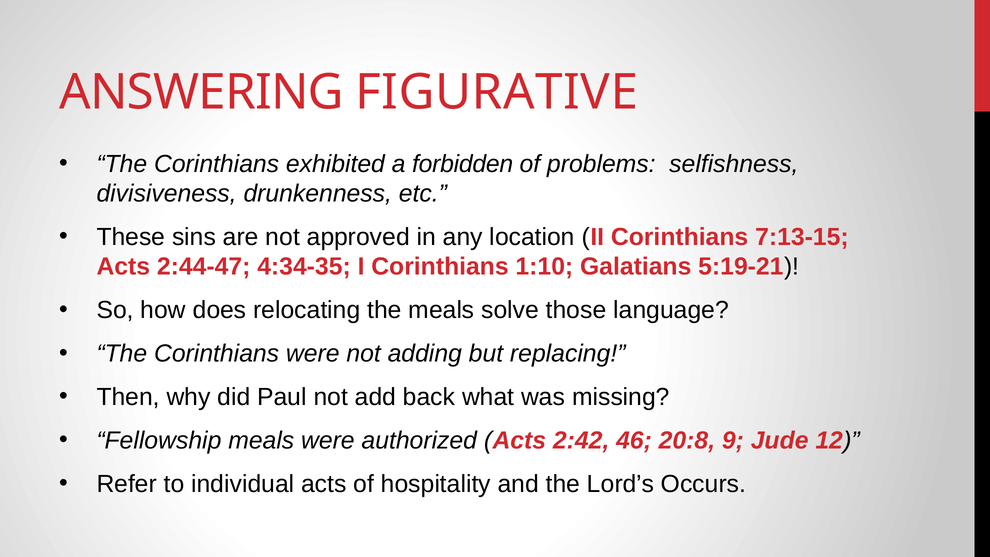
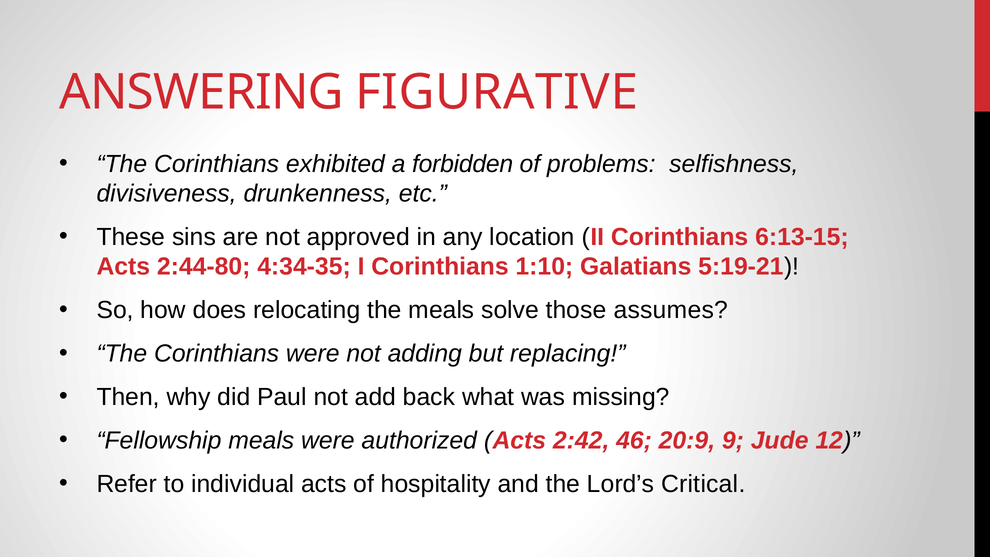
7:13-15: 7:13-15 -> 6:13-15
2:44-47: 2:44-47 -> 2:44-80
language: language -> assumes
20:8: 20:8 -> 20:9
Occurs: Occurs -> Critical
